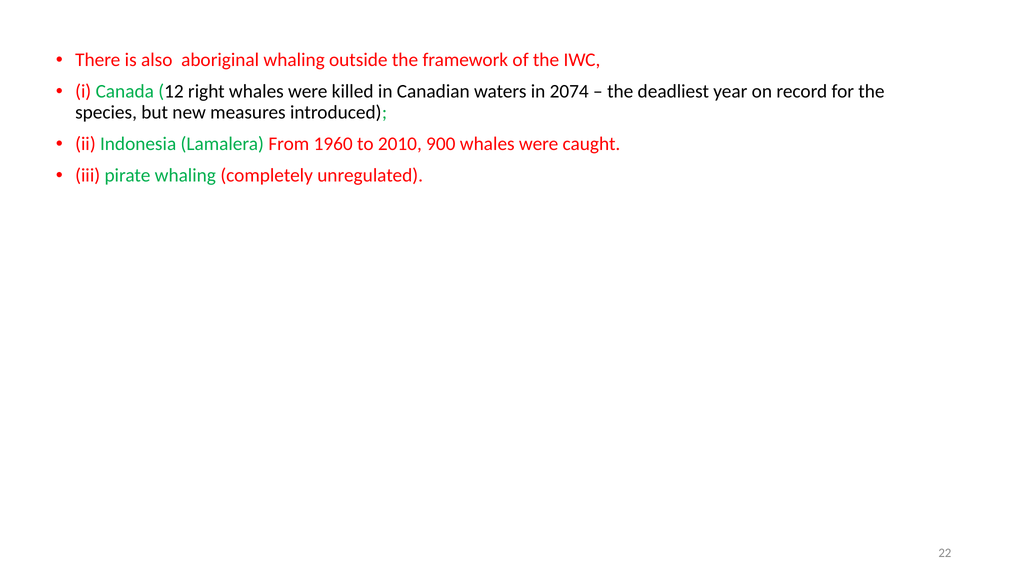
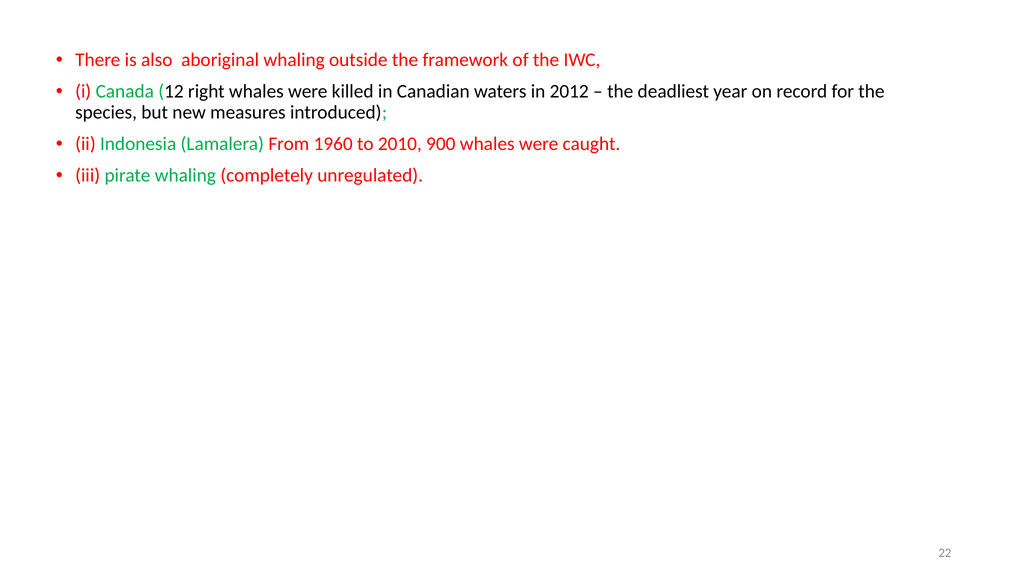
2074: 2074 -> 2012
